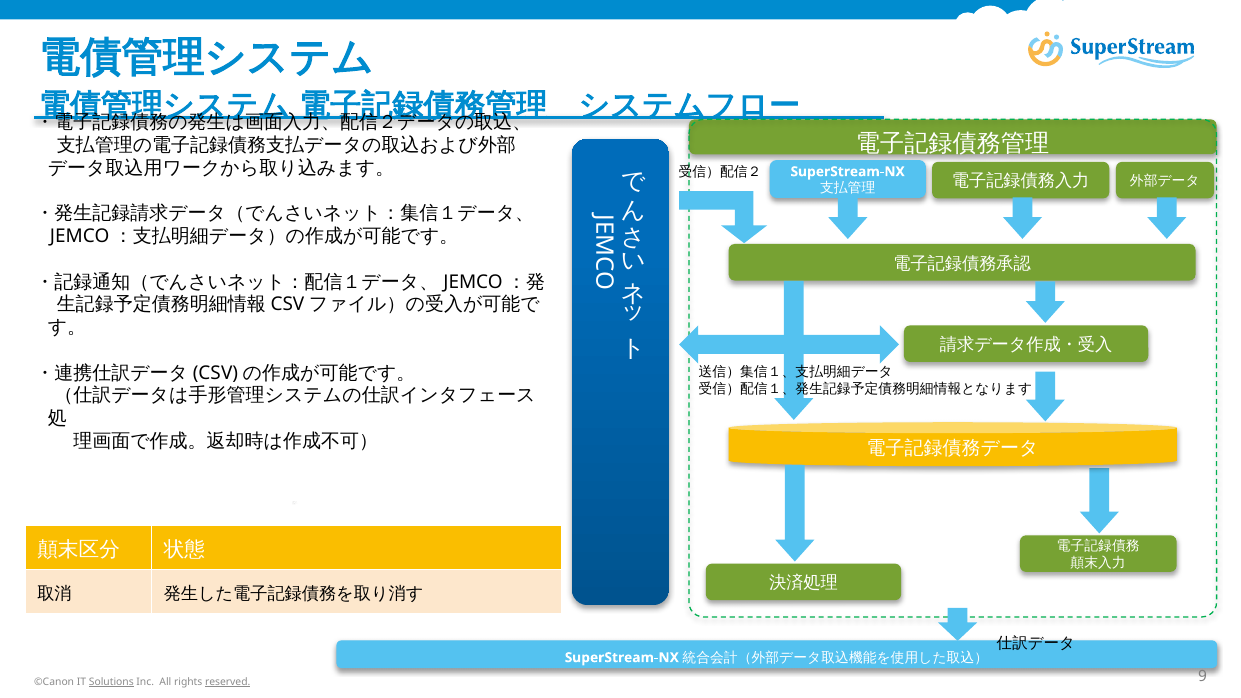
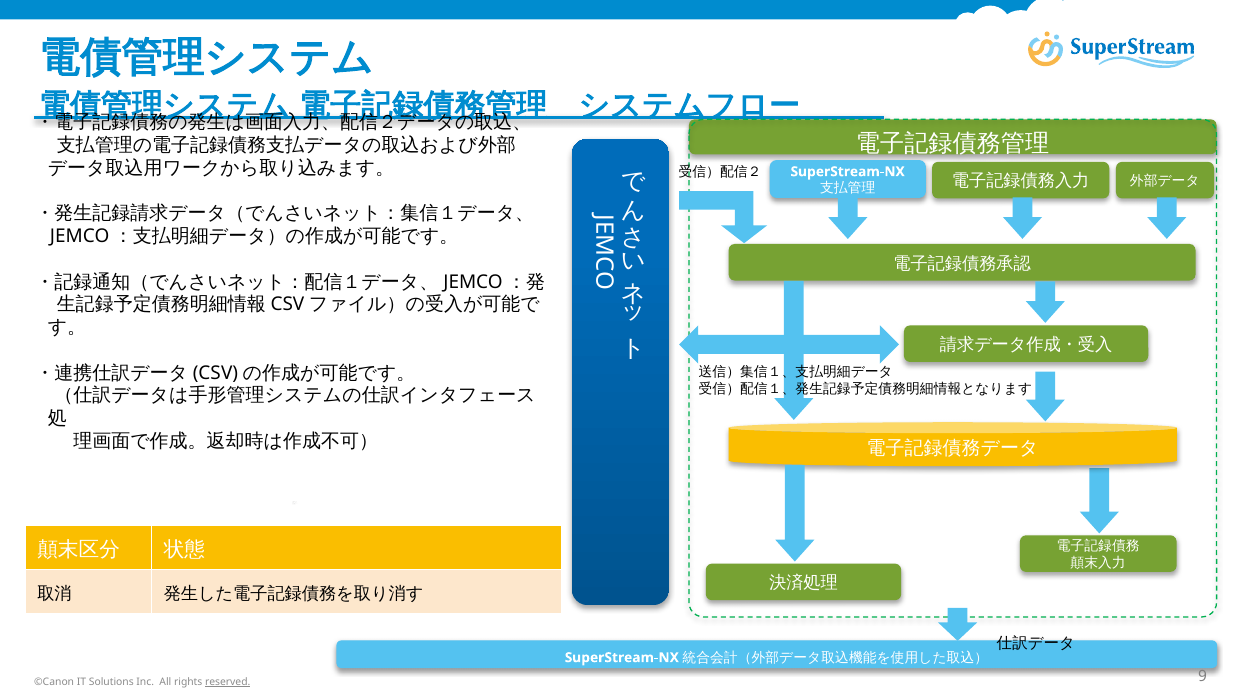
Solutions underline: present -> none
